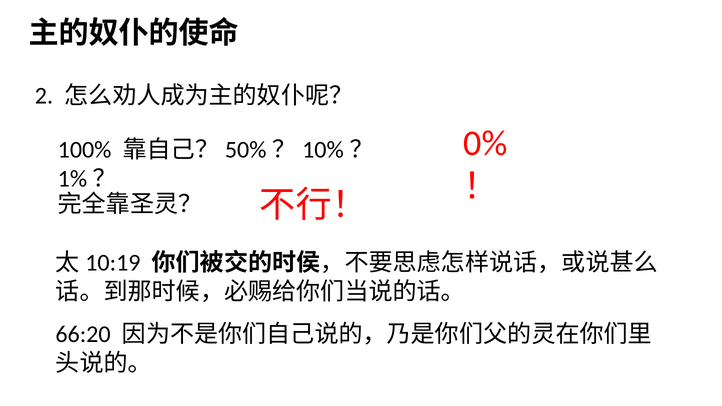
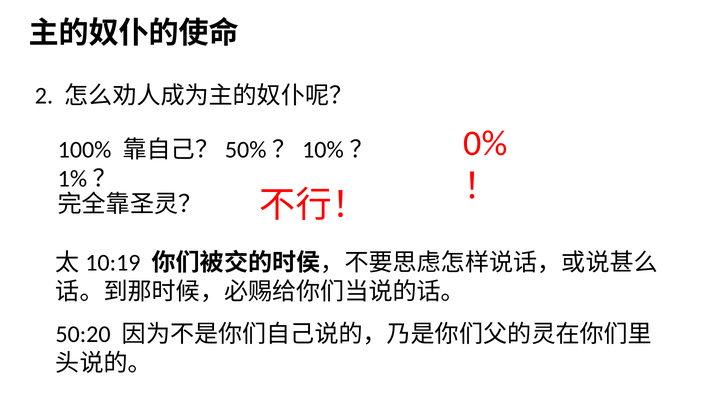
66:20: 66:20 -> 50:20
